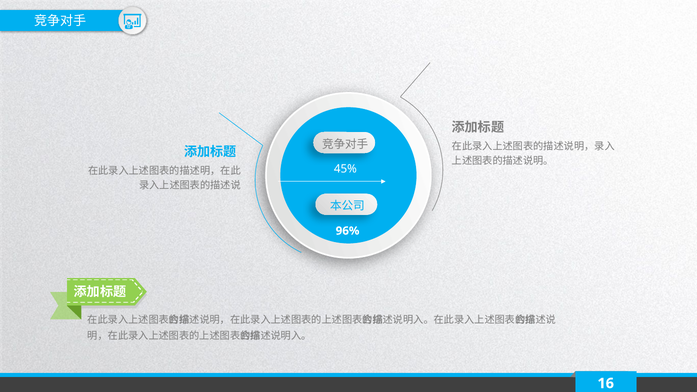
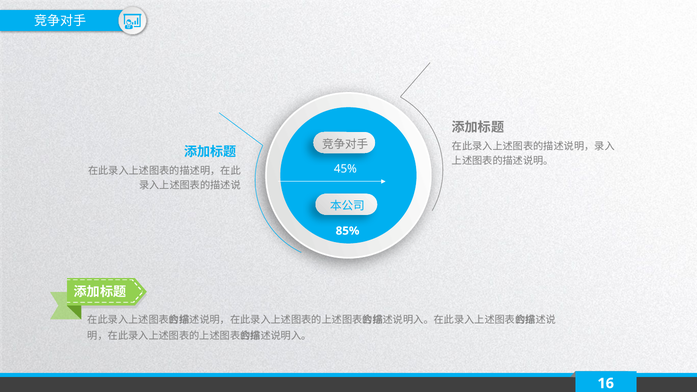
96%: 96% -> 85%
